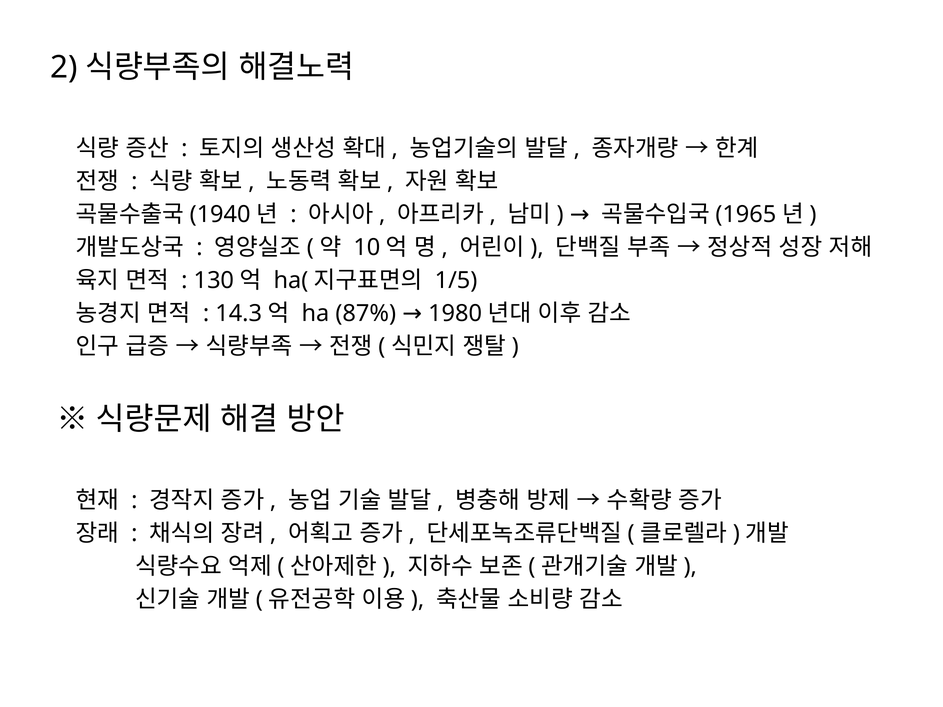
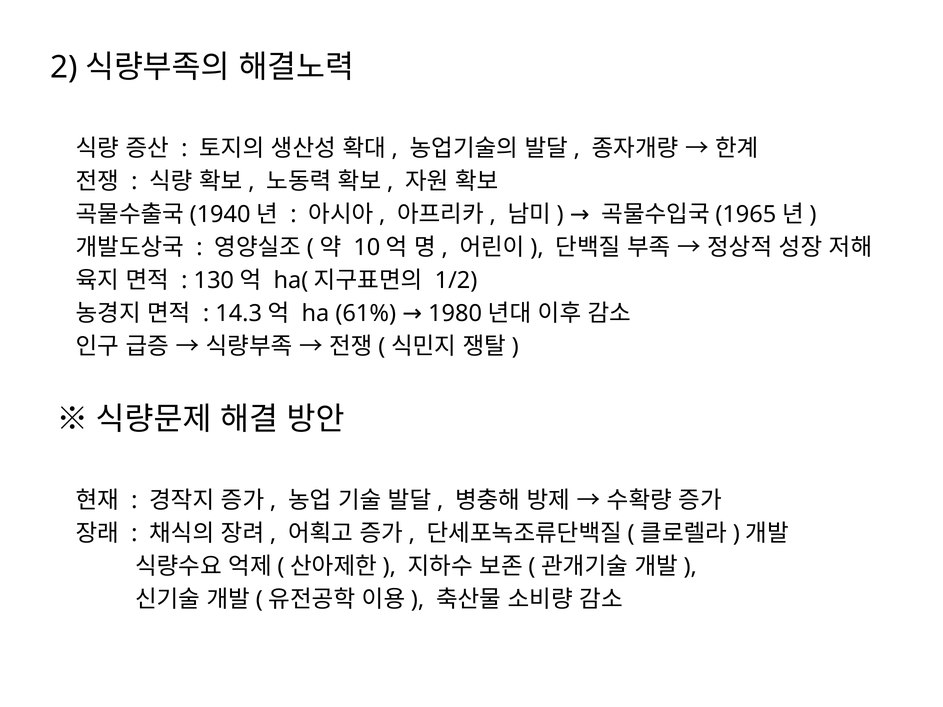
1/5: 1/5 -> 1/2
87%: 87% -> 61%
